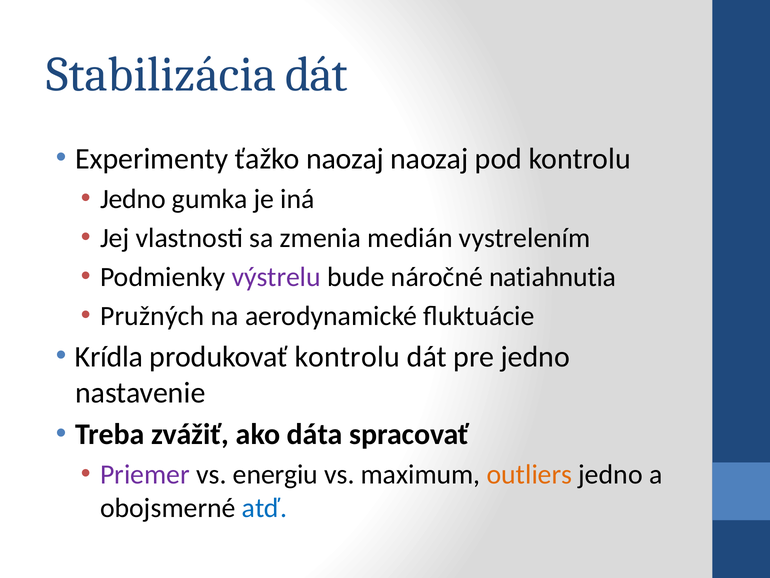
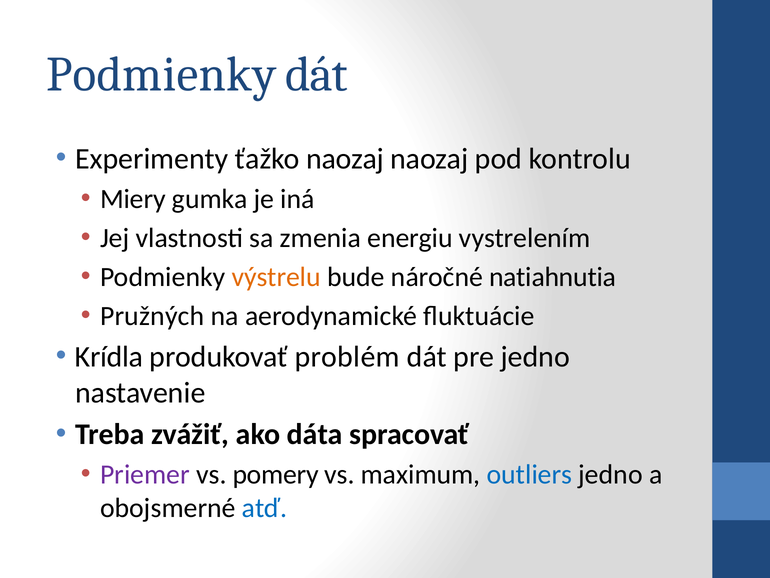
Stabilizácia at (161, 75): Stabilizácia -> Podmienky
Jedno at (133, 199): Jedno -> Miery
medián: medián -> energiu
výstrelu colour: purple -> orange
produkovať kontrolu: kontrolu -> problém
energiu: energiu -> pomery
outliers colour: orange -> blue
